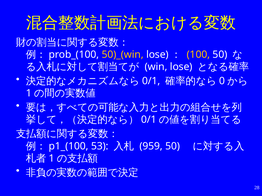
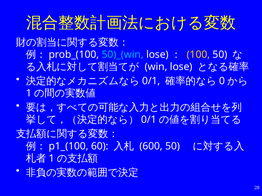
50)_(win colour: yellow -> light blue
53: 53 -> 60
959: 959 -> 600
